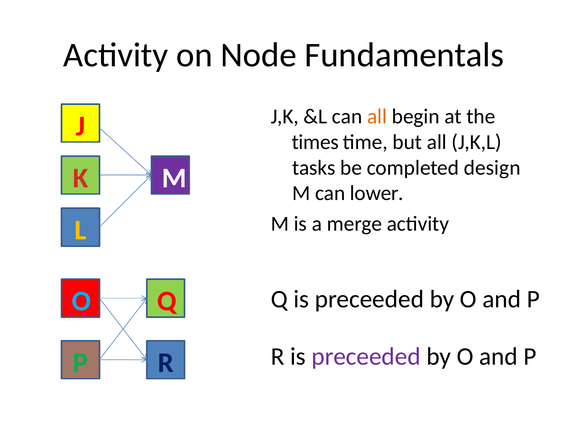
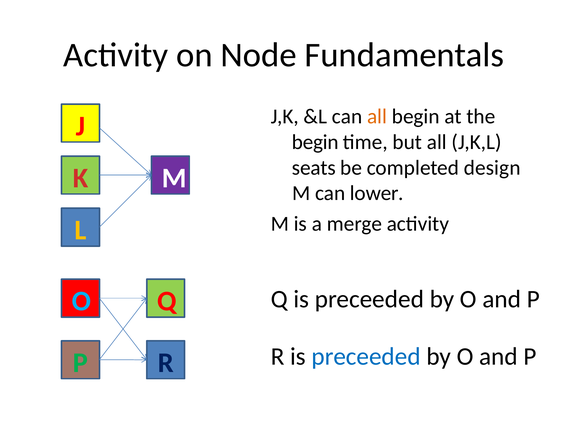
times at (315, 142): times -> begin
tasks: tasks -> seats
preceeded at (366, 357) colour: purple -> blue
